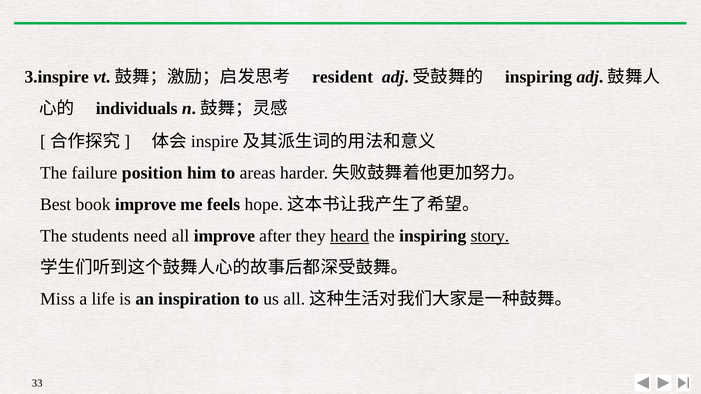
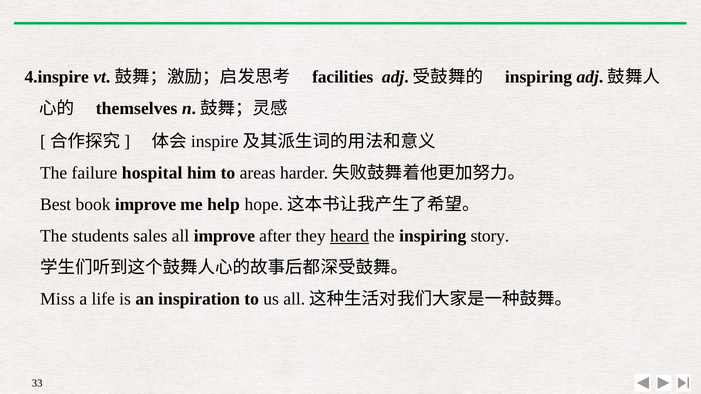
3.inspire: 3.inspire -> 4.inspire
resident: resident -> facilities
individuals: individuals -> themselves
position: position -> hospital
feels: feels -> help
need: need -> sales
story underline: present -> none
